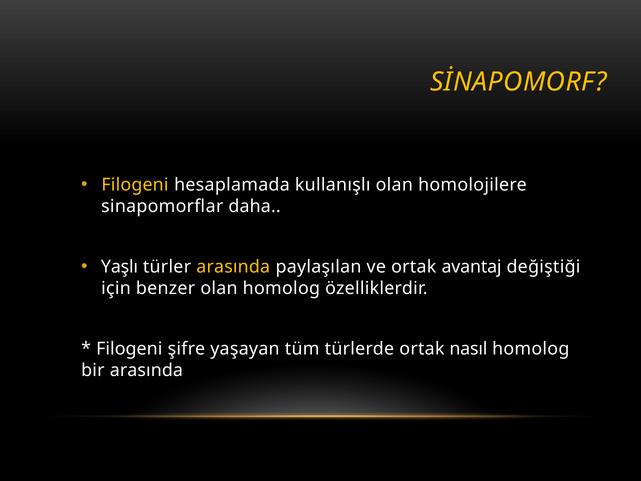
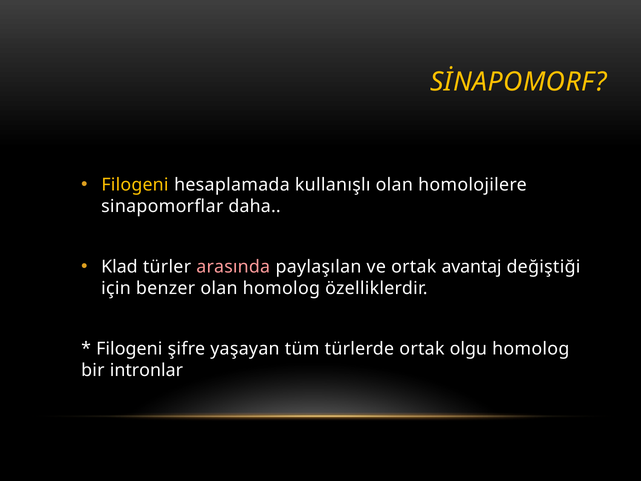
Yaşlı: Yaşlı -> Klad
arasında at (233, 267) colour: yellow -> pink
nasıl: nasıl -> olgu
bir arasında: arasında -> intronlar
